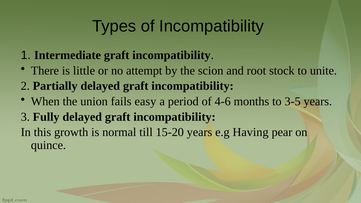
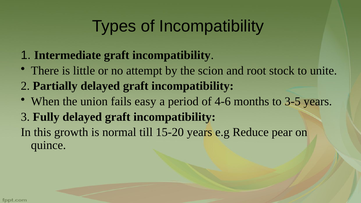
Having: Having -> Reduce
